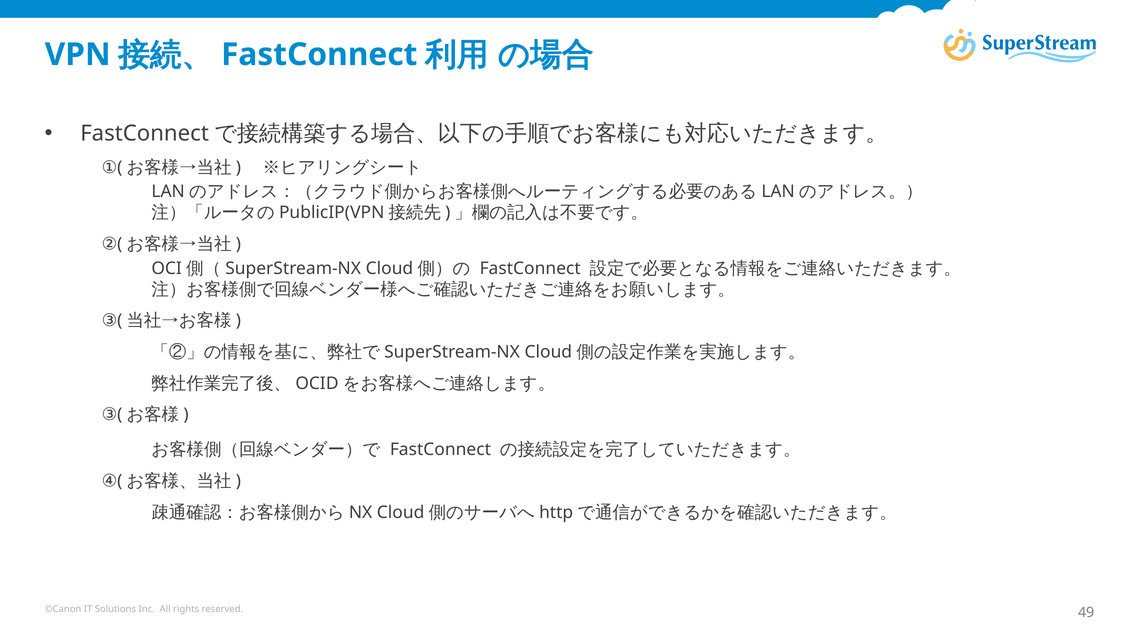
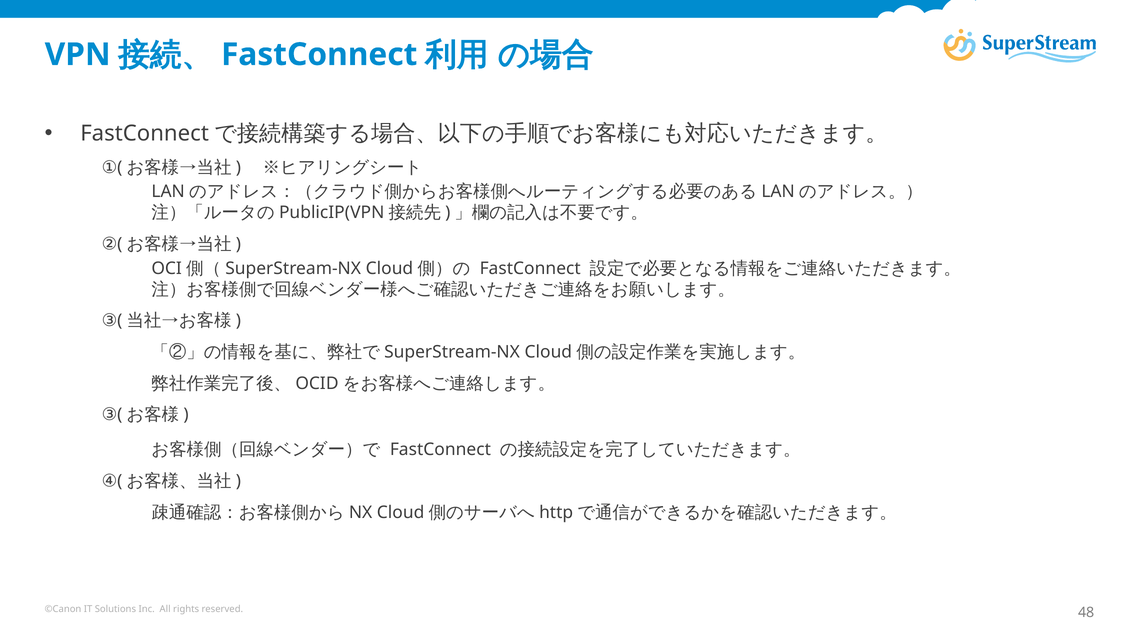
49: 49 -> 48
